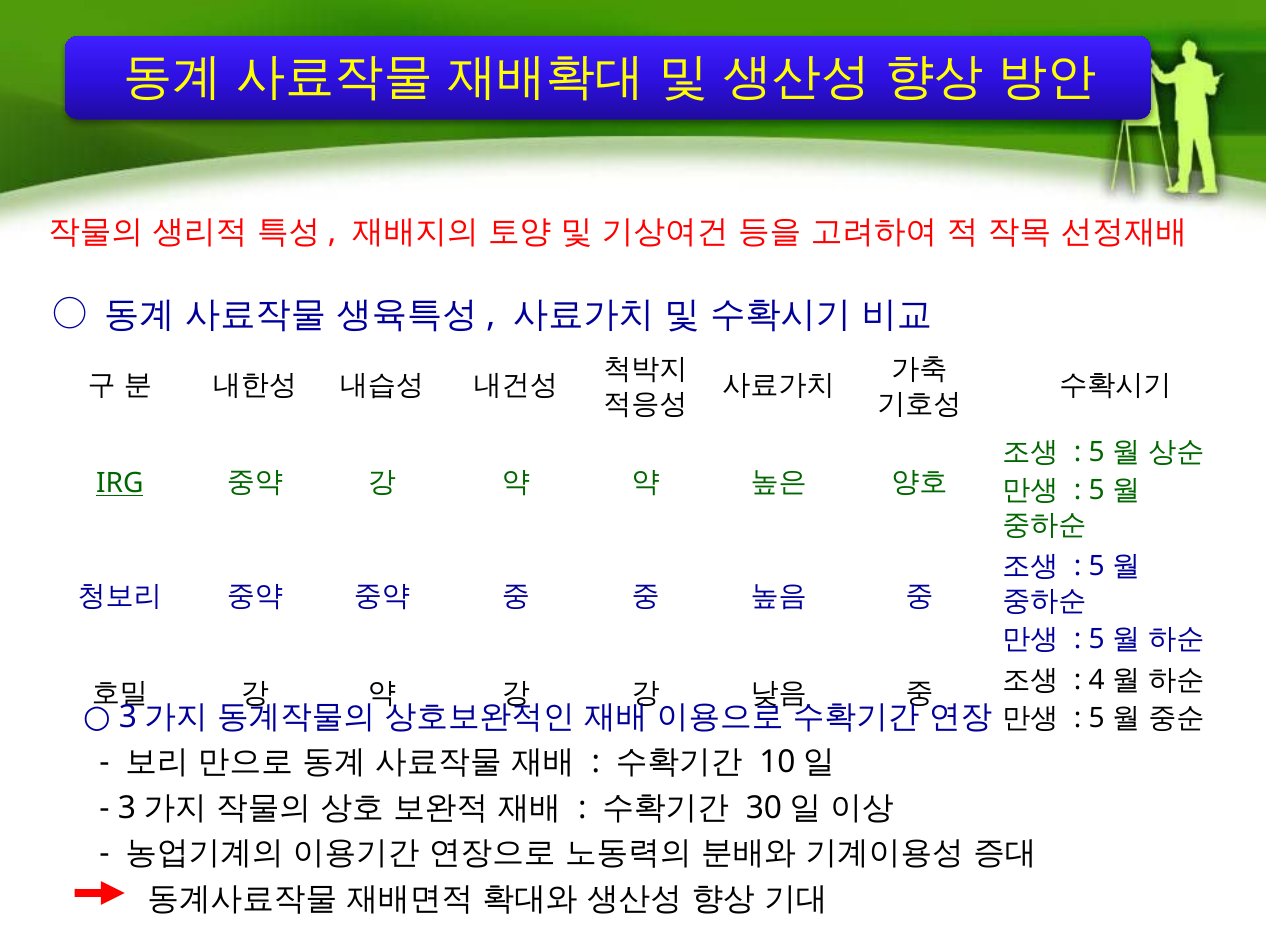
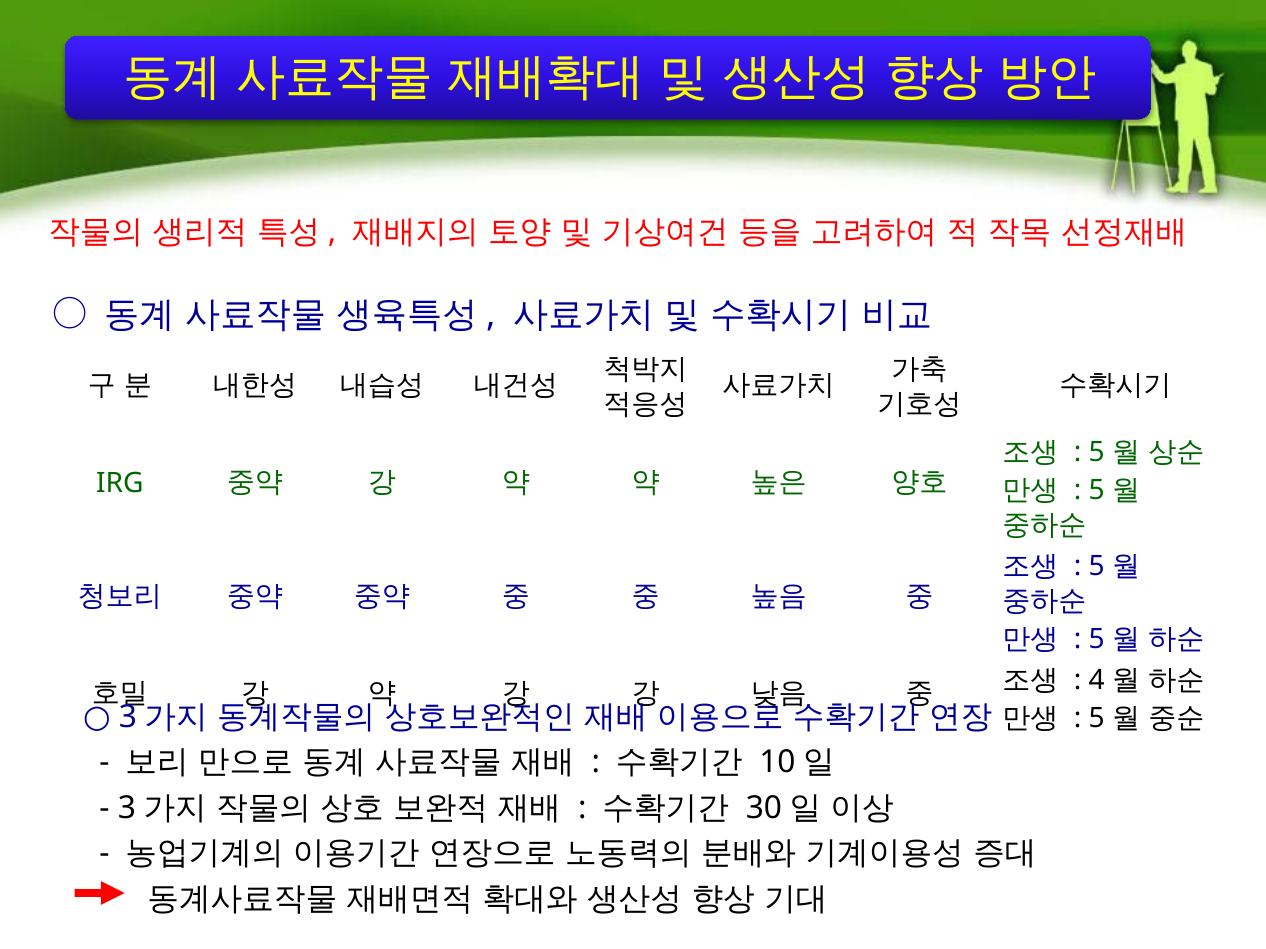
IRG underline: present -> none
